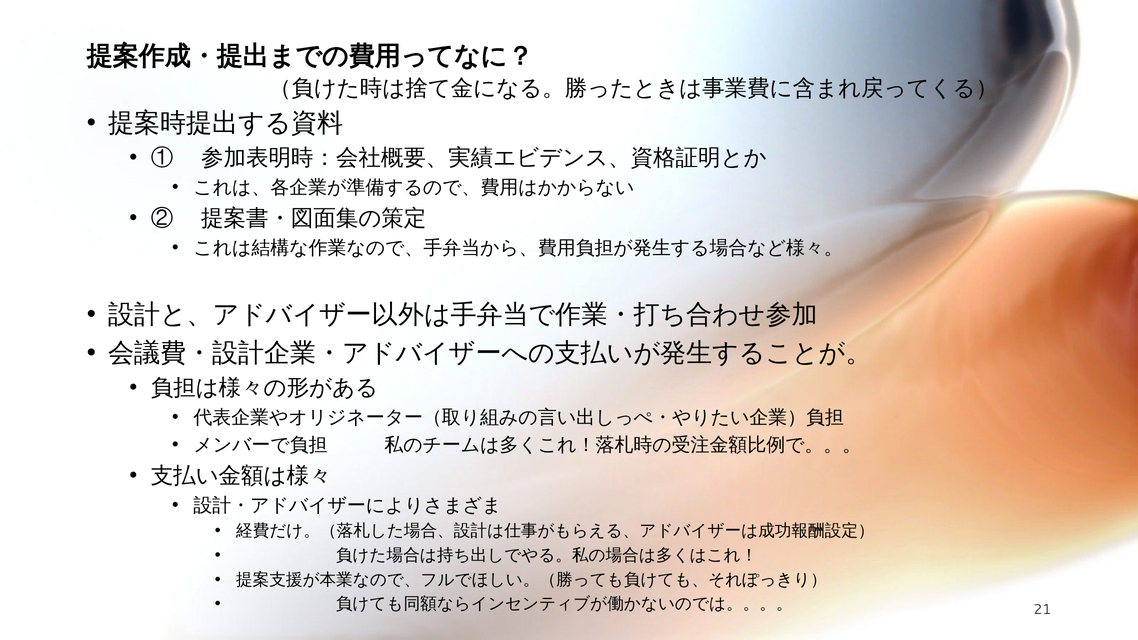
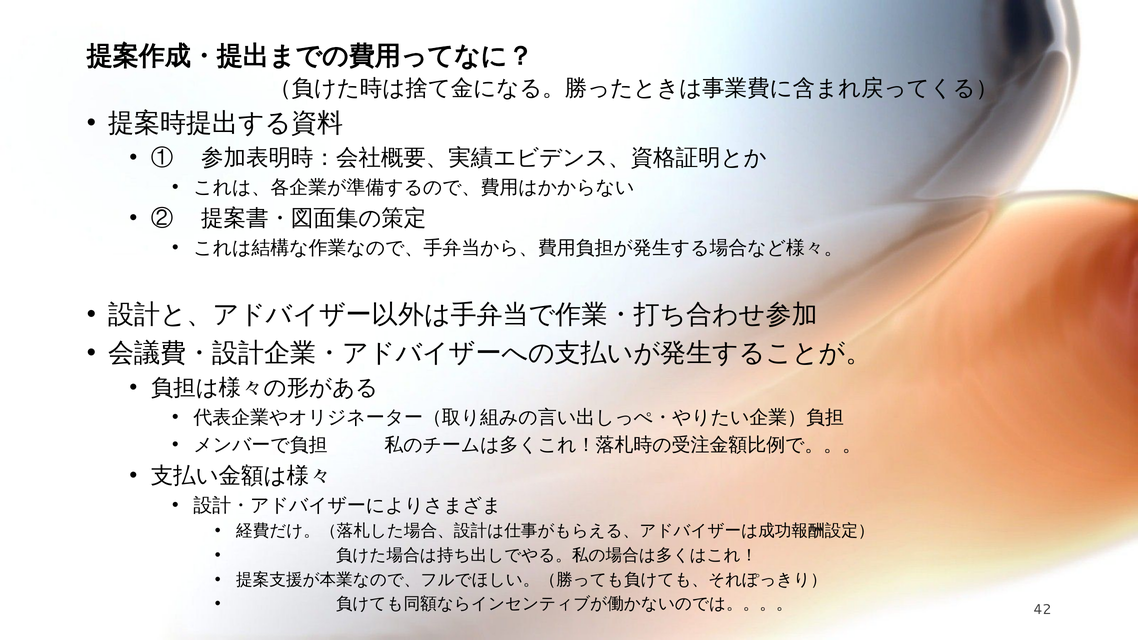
21: 21 -> 42
